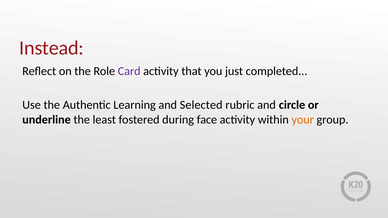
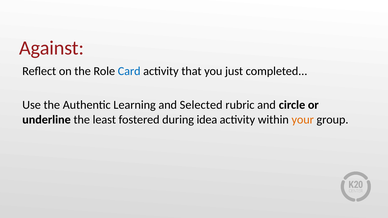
Instead: Instead -> Against
Card colour: purple -> blue
face: face -> idea
